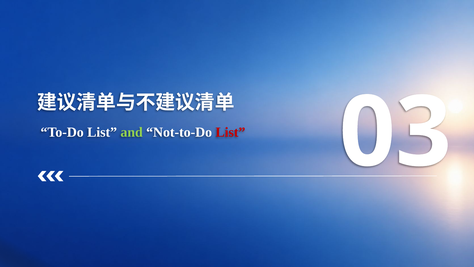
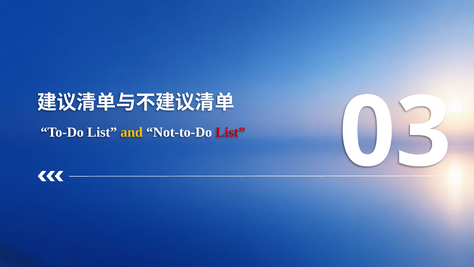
and colour: light green -> yellow
